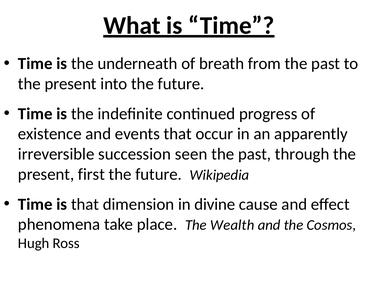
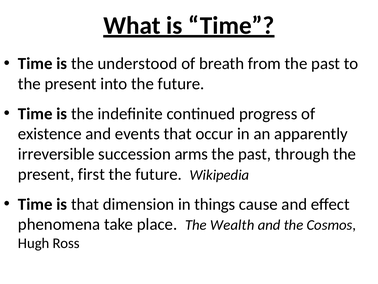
underneath: underneath -> understood
seen: seen -> arms
divine: divine -> things
